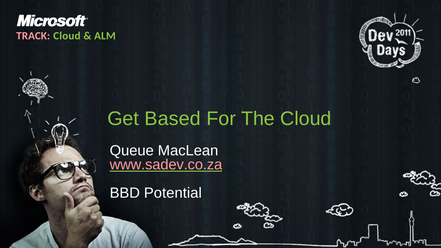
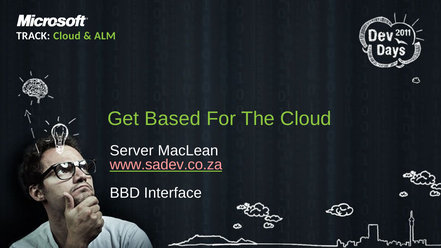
TRACK colour: pink -> white
Queue: Queue -> Server
Potential: Potential -> Interface
